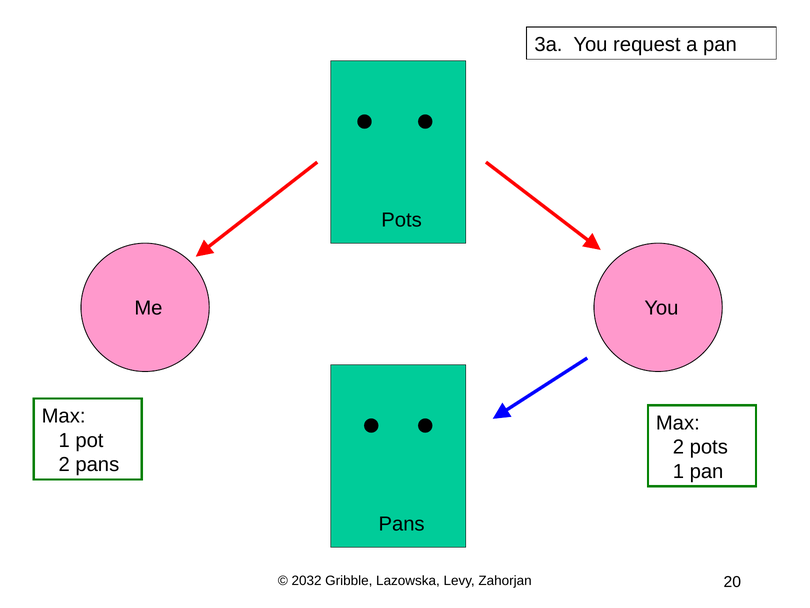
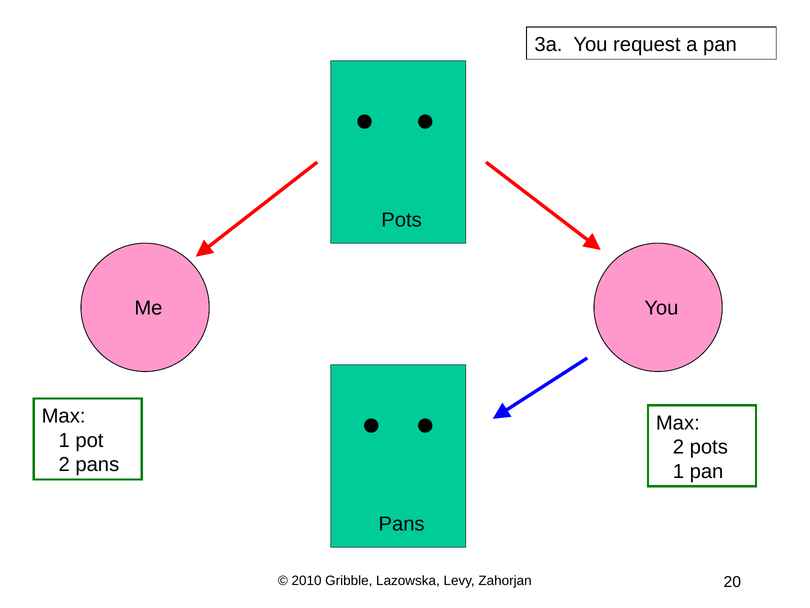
2032: 2032 -> 2010
